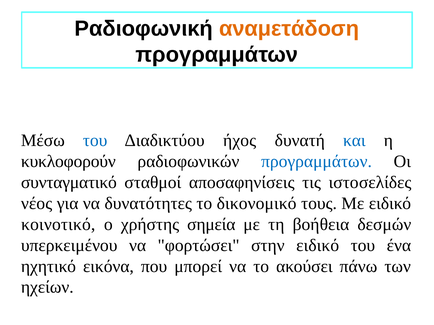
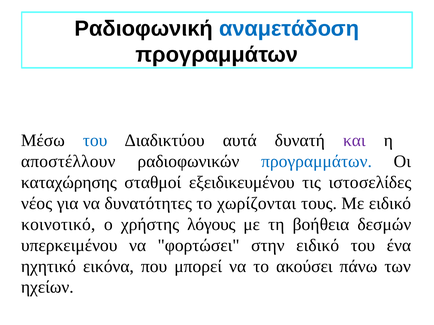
αναμετάδοση colour: orange -> blue
ήχος: ήχος -> αυτά
και colour: blue -> purple
κυκλοφορούν: κυκλοφορούν -> αποστέλλουν
συνταγματικό: συνταγματικό -> καταχώρησης
αποσαφηνίσεις: αποσαφηνίσεις -> εξειδικευμένου
δικονομικό: δικονομικό -> χωρίζονται
σημεία: σημεία -> λόγους
